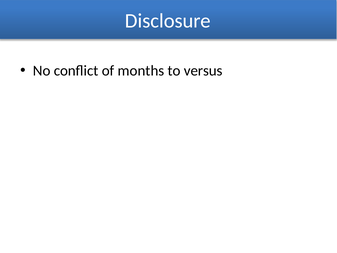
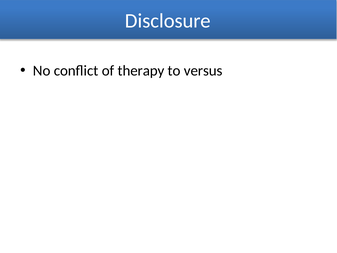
months: months -> therapy
